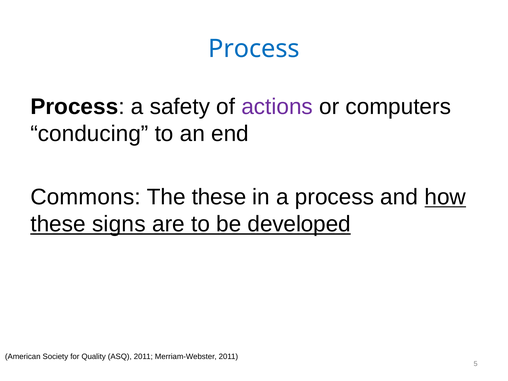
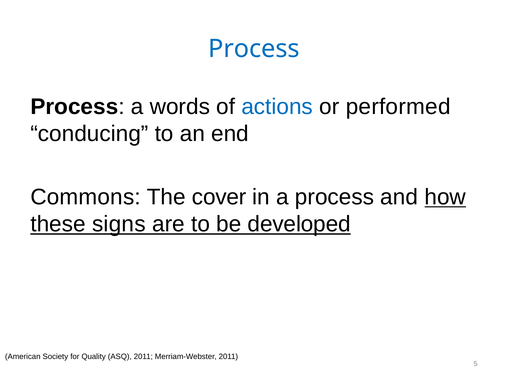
safety: safety -> words
actions colour: purple -> blue
computers: computers -> performed
The these: these -> cover
